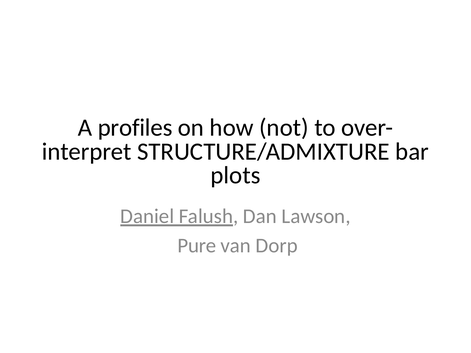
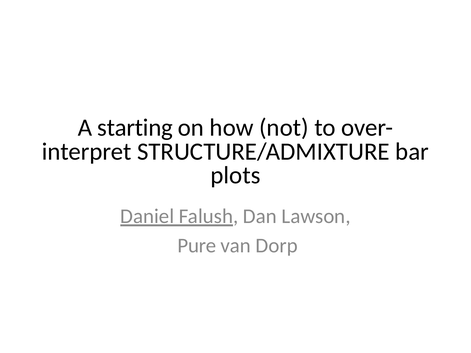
profiles: profiles -> starting
